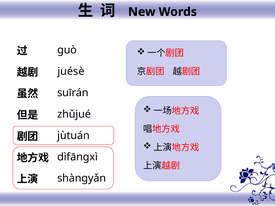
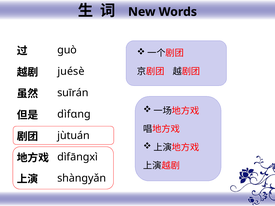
zhǔjué: zhǔjué -> dìfɑnɡ
